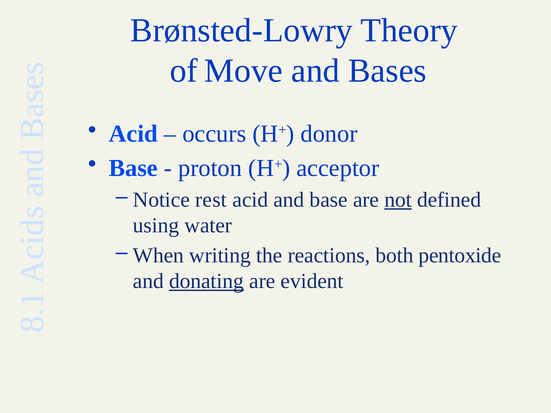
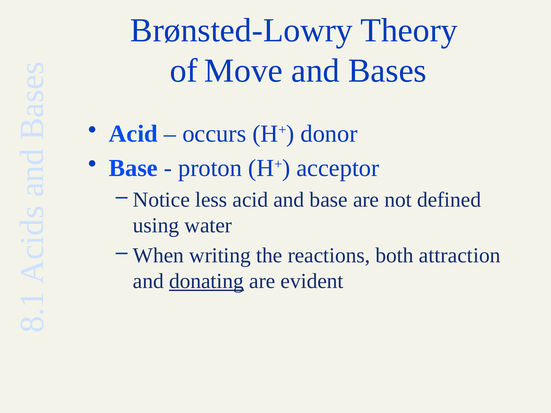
rest: rest -> less
not underline: present -> none
pentoxide: pentoxide -> attraction
